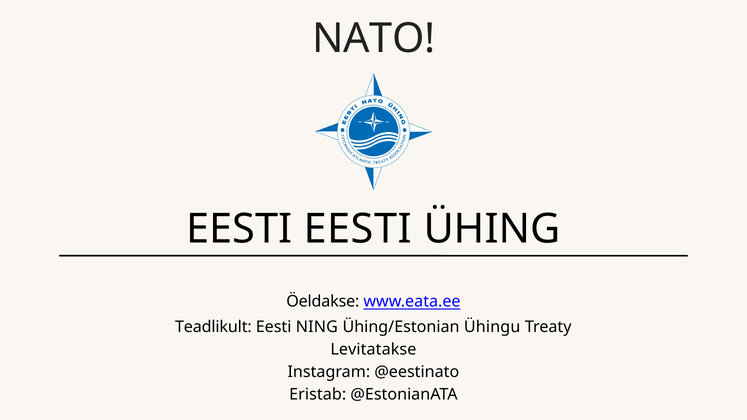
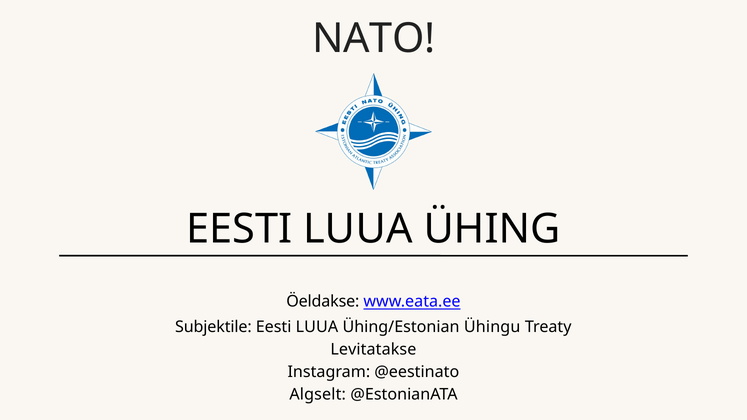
EESTI at (358, 229): EESTI -> LUUA
Teadlikult: Teadlikult -> Subjektile
NING at (317, 327): NING -> LUUA
Eristab: Eristab -> Algselt
